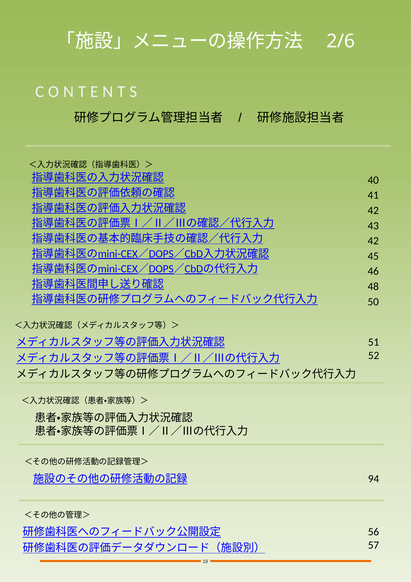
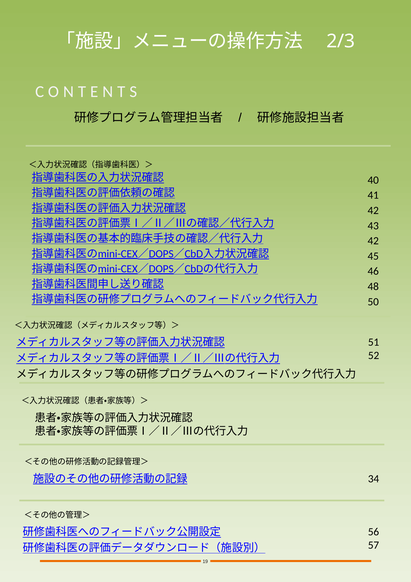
2/6: 2/6 -> 2/3
94: 94 -> 34
